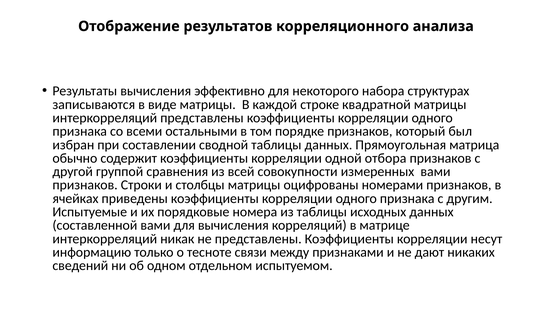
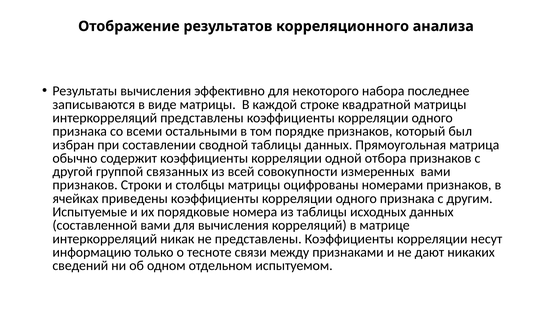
структурах: структурах -> последнее
сравнения: сравнения -> связанных
